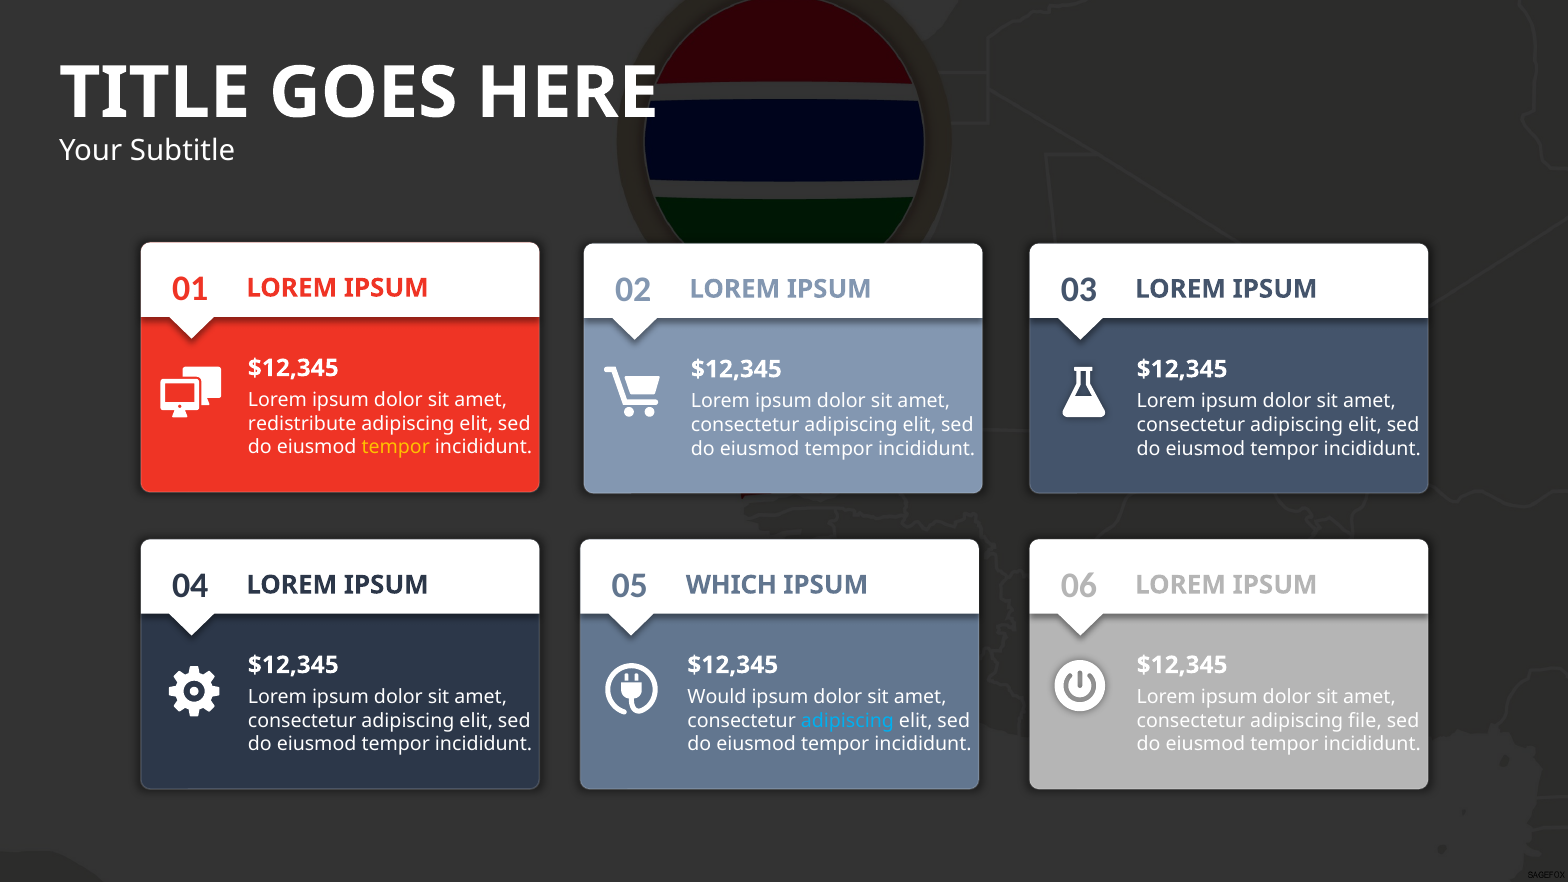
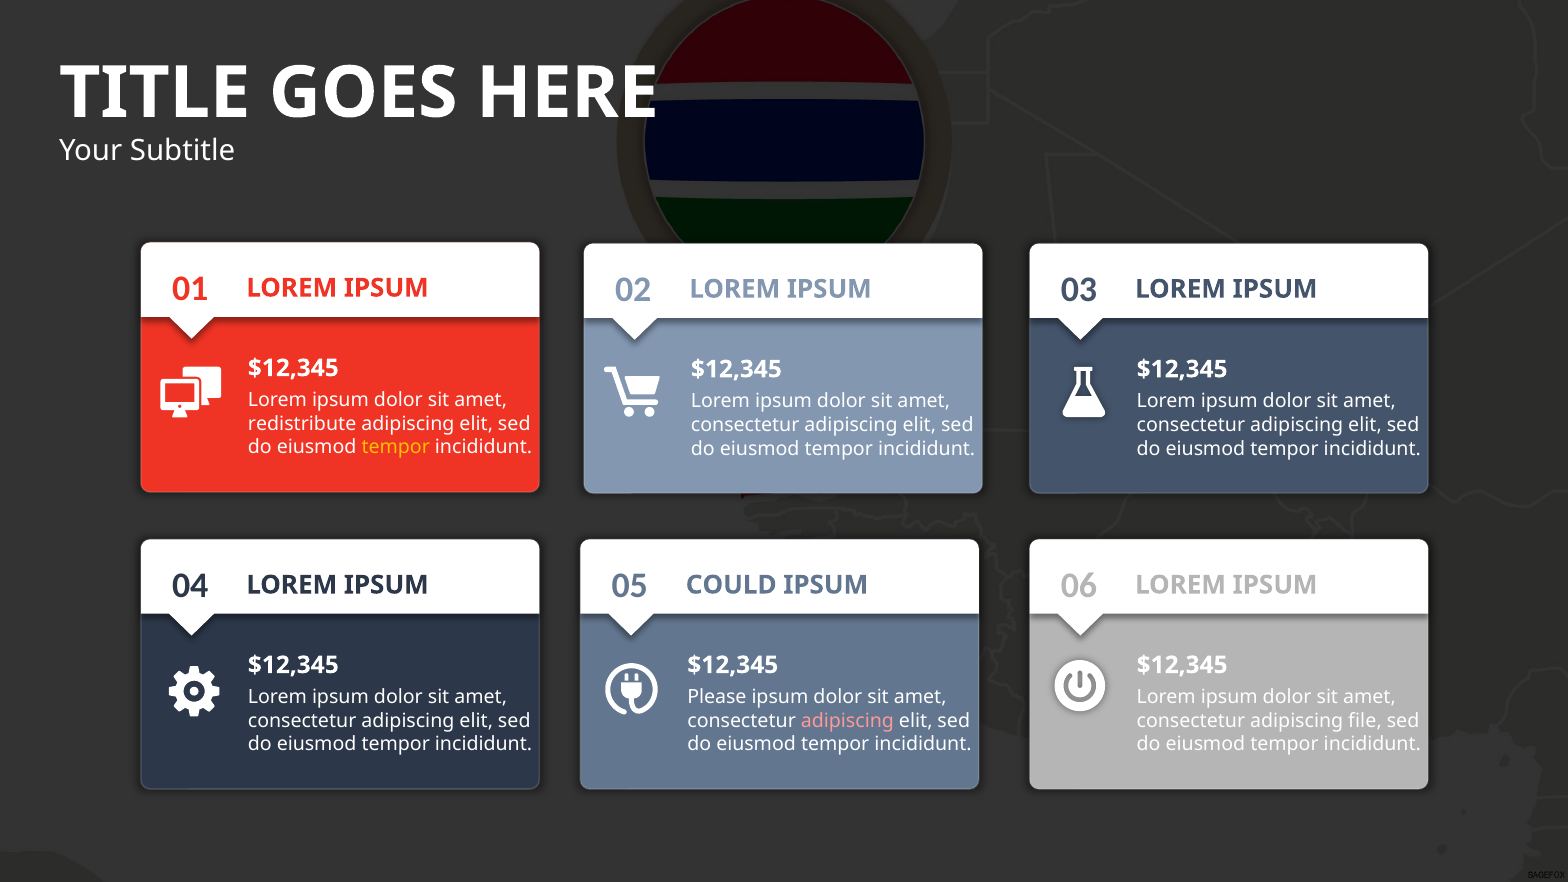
WHICH: WHICH -> COULD
Would: Would -> Please
adipiscing at (847, 721) colour: light blue -> pink
